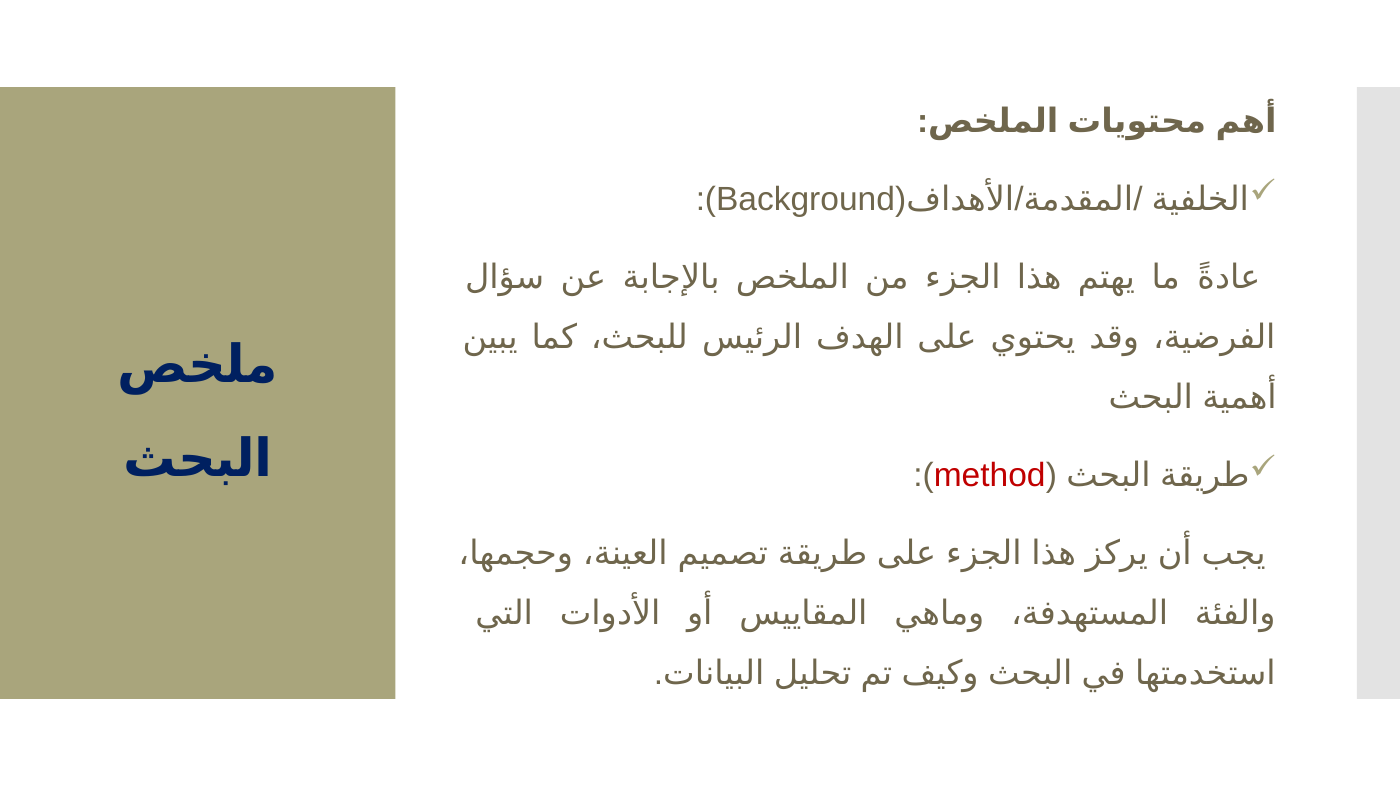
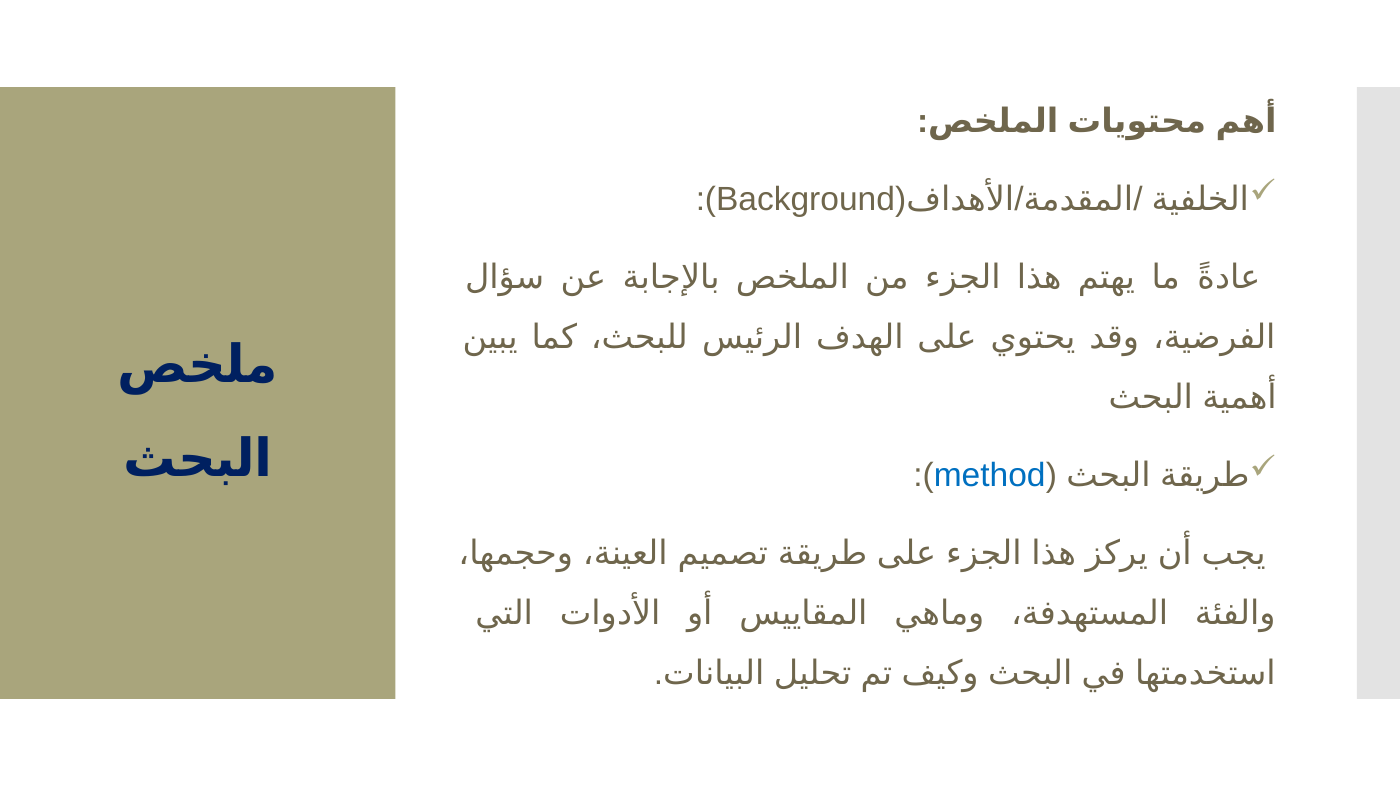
method colour: red -> blue
